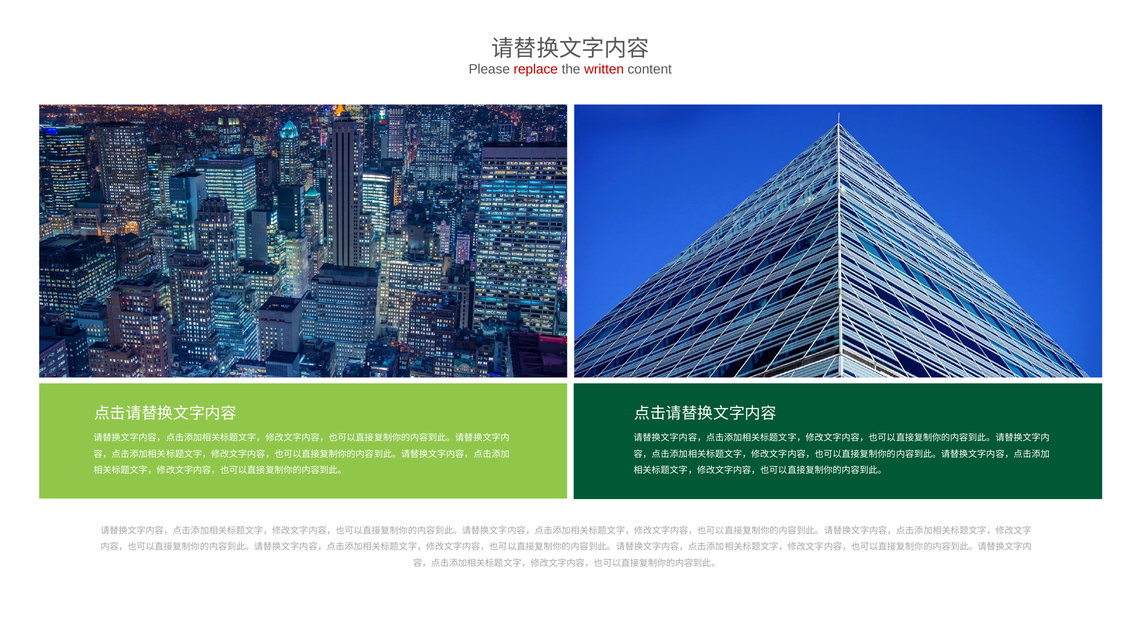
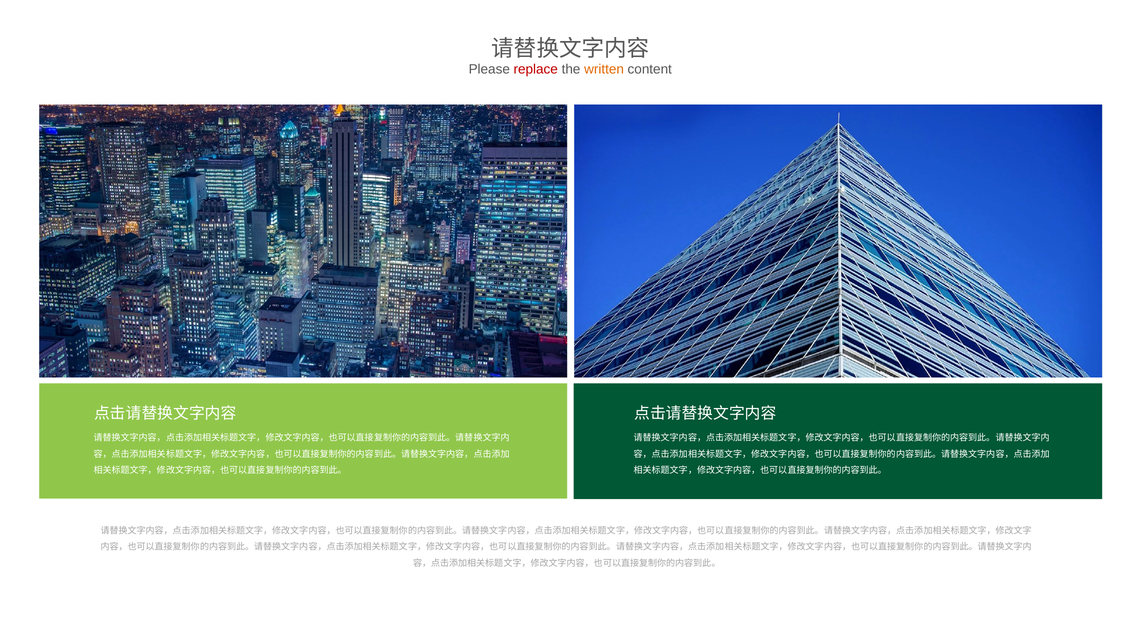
written colour: red -> orange
